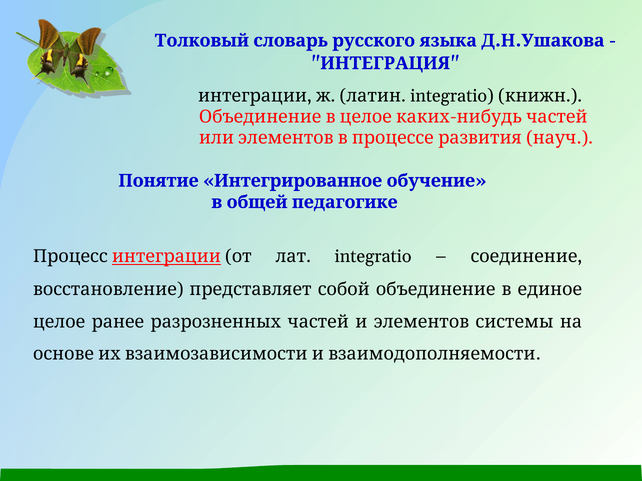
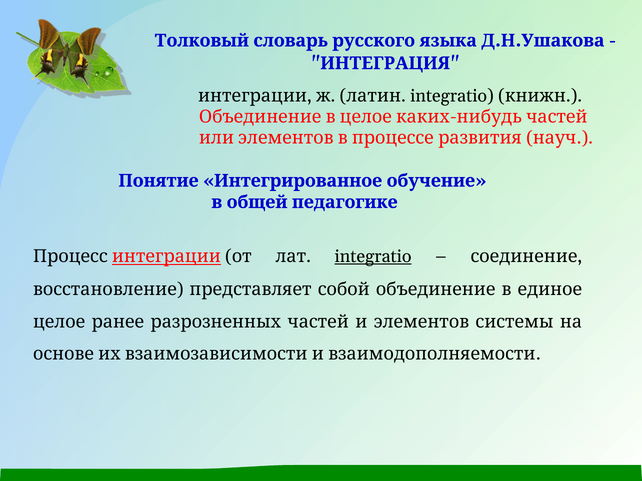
integratio at (373, 256) underline: none -> present
